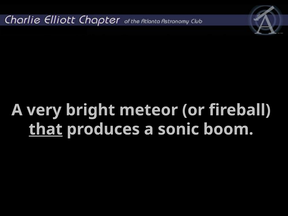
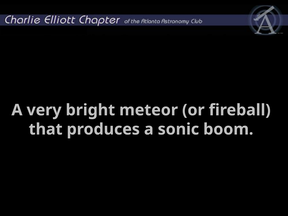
that underline: present -> none
